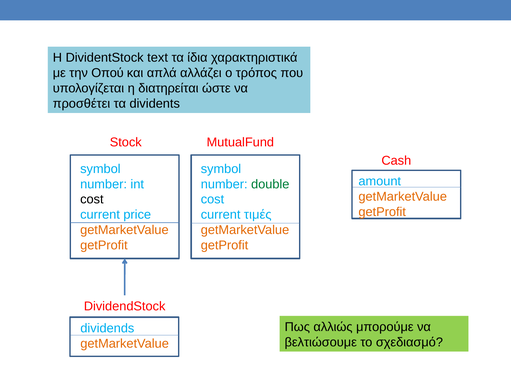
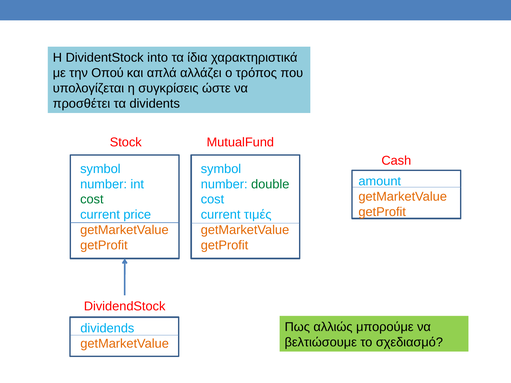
text: text -> into
διατηρείται: διατηρείται -> συγκρίσεις
cost at (92, 200) colour: black -> green
